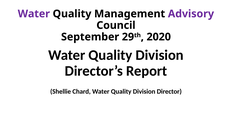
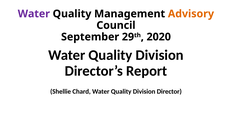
Advisory colour: purple -> orange
